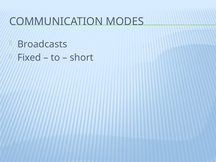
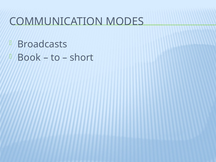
Fixed: Fixed -> Book
